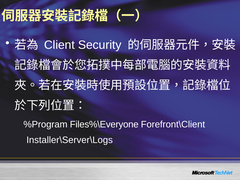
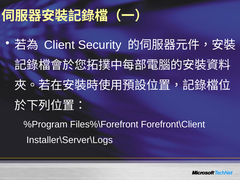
Files%\Everyone: Files%\Everyone -> Files%\Forefront
